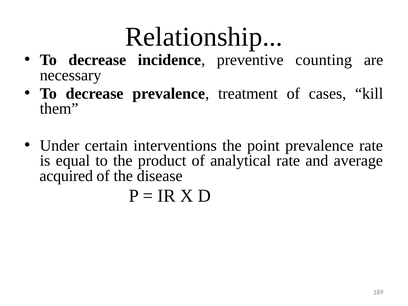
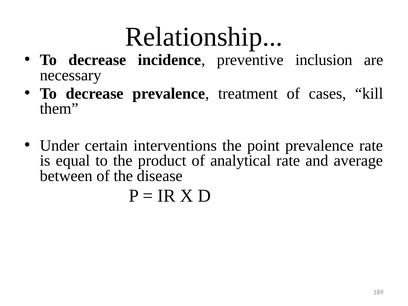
counting: counting -> inclusion
acquired: acquired -> between
